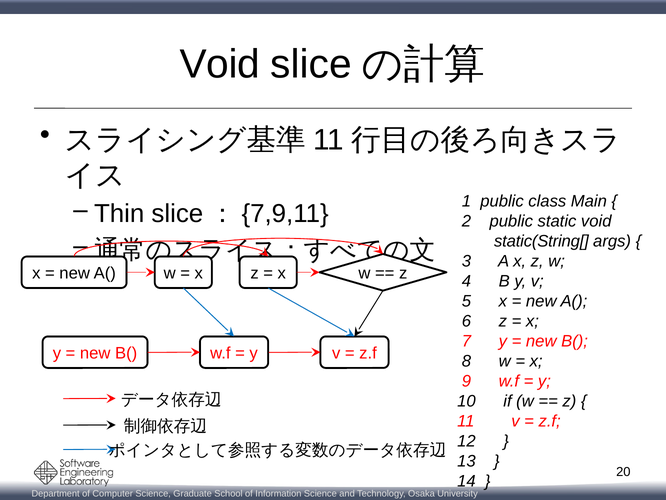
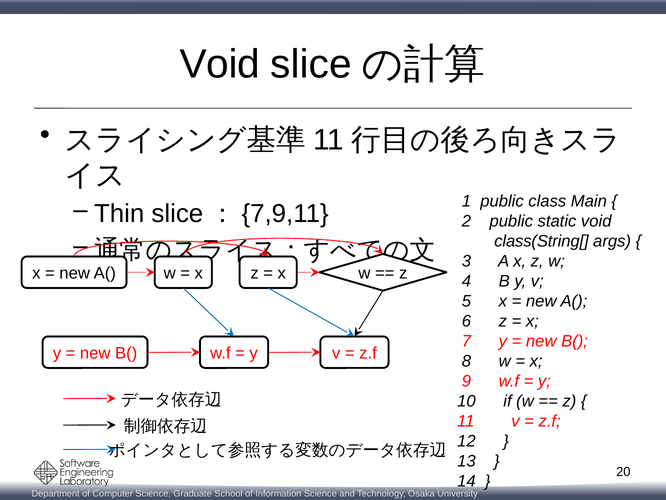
static(String[: static(String[ -> class(String[
